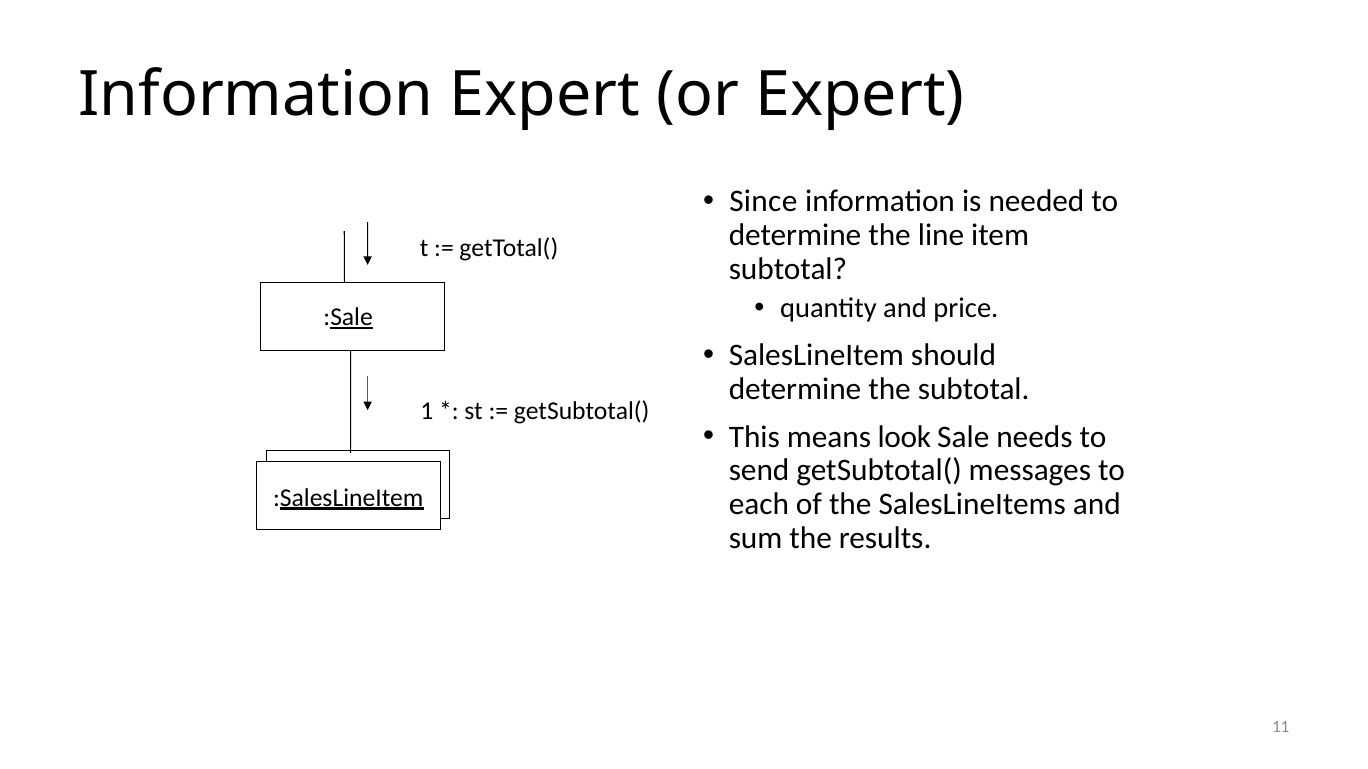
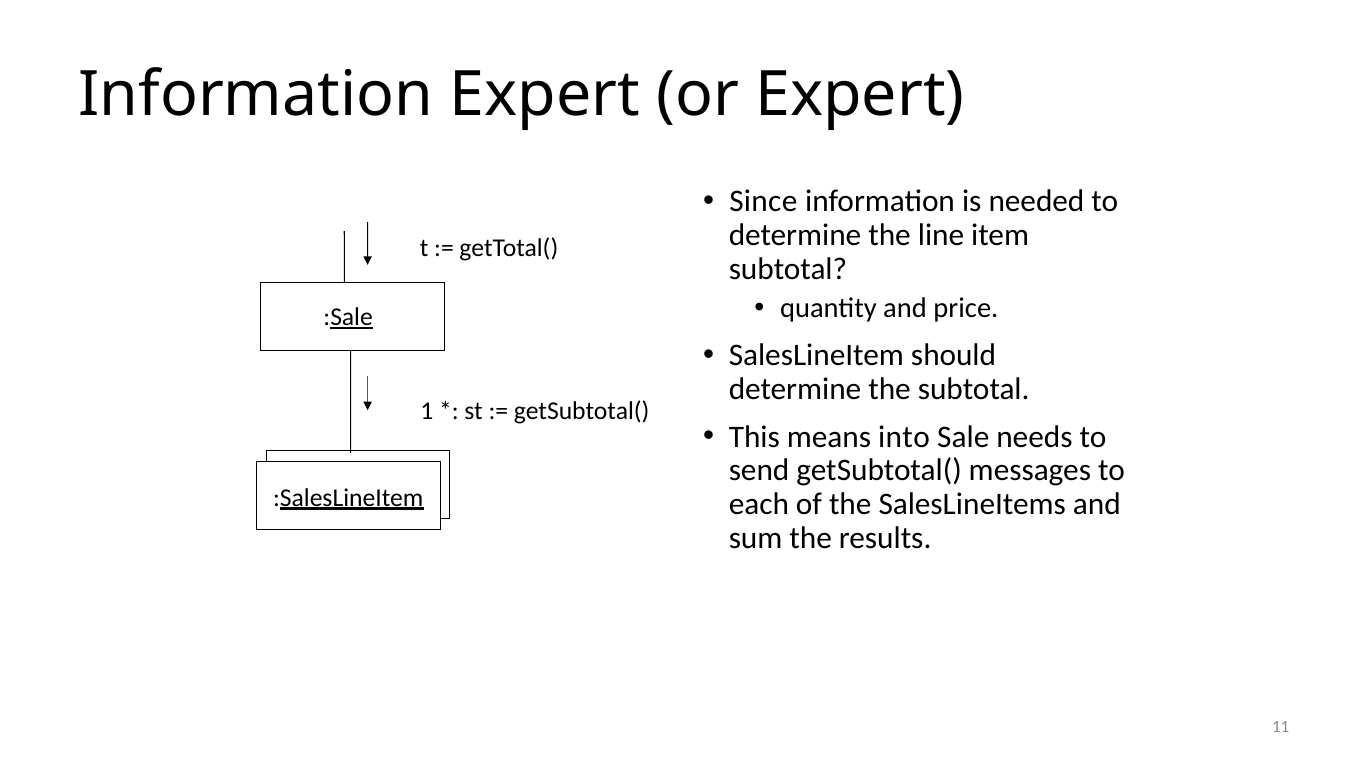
look: look -> into
